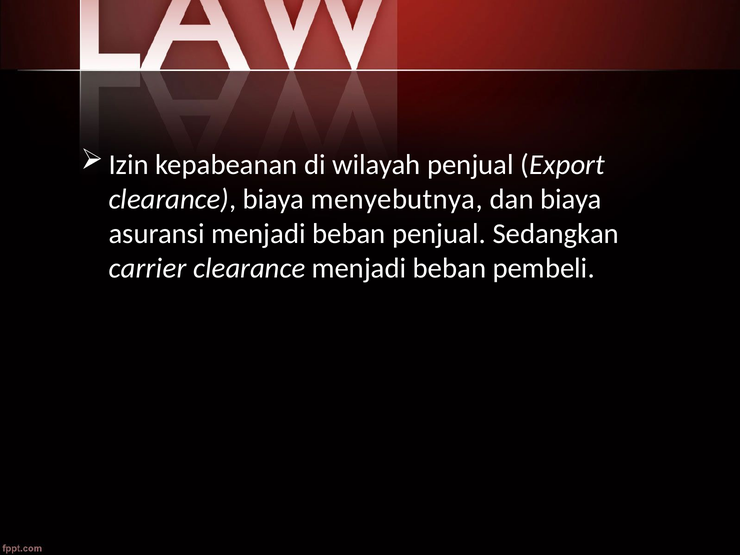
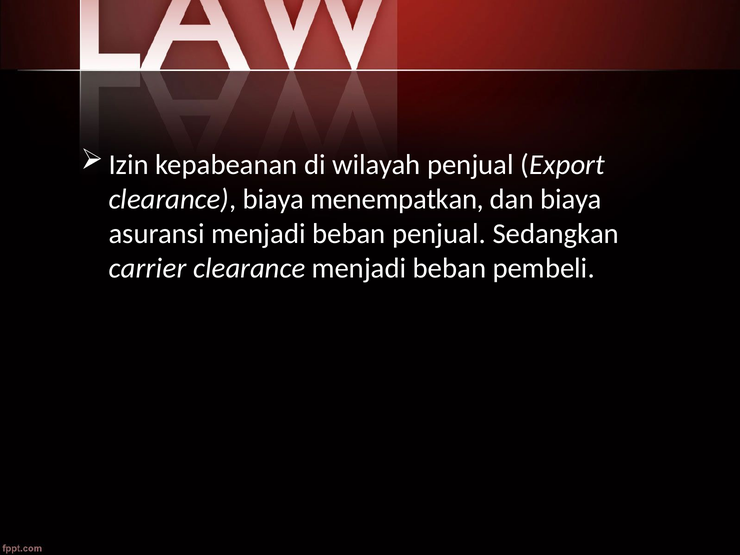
menyebutnya: menyebutnya -> menempatkan
